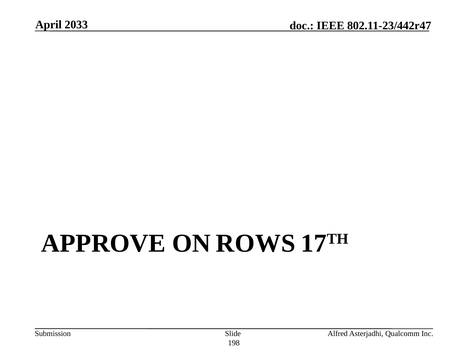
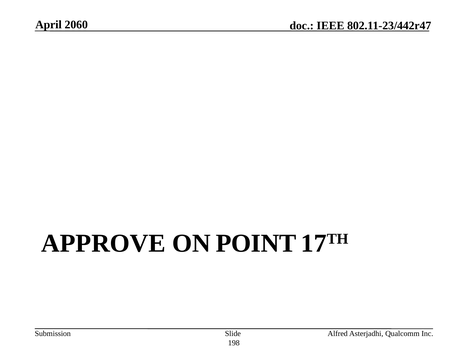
2033: 2033 -> 2060
ROWS: ROWS -> POINT
